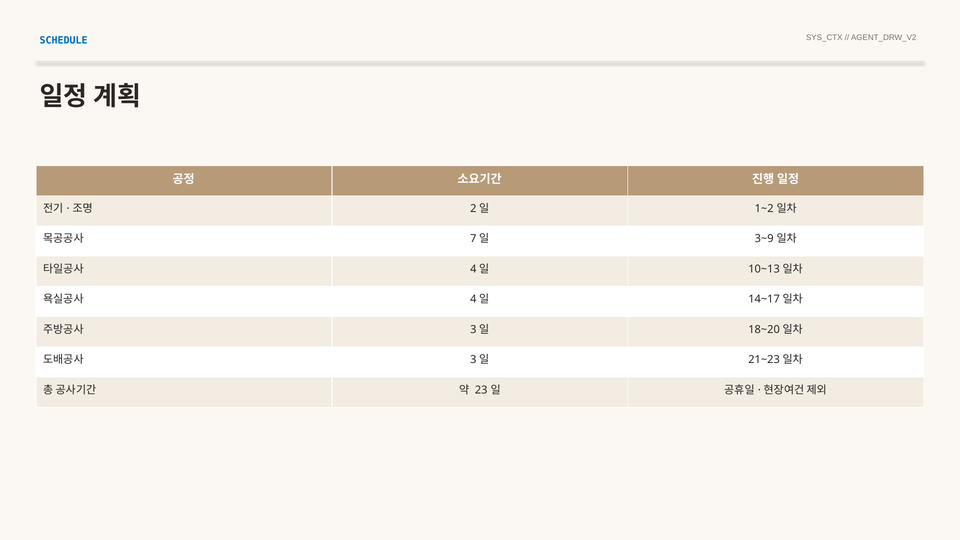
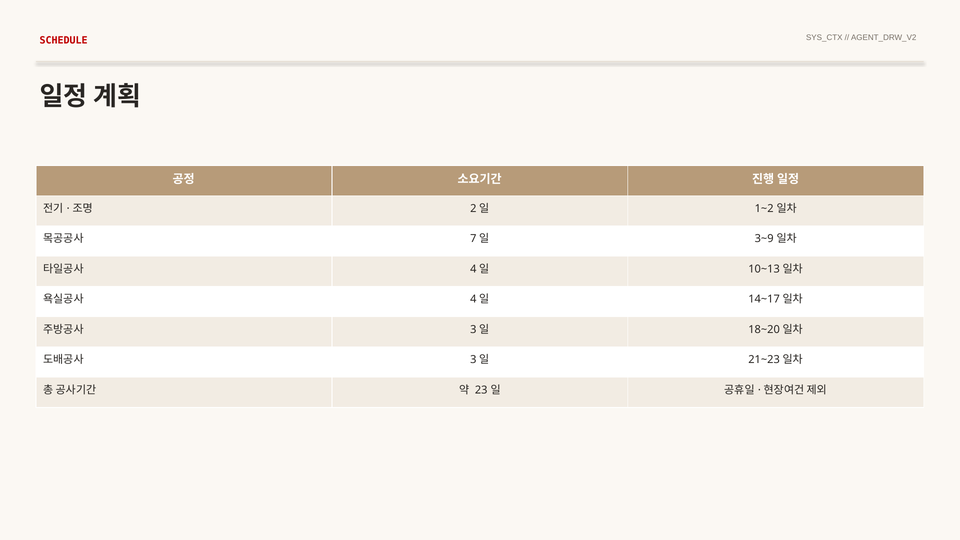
SCHEDULE colour: blue -> red
